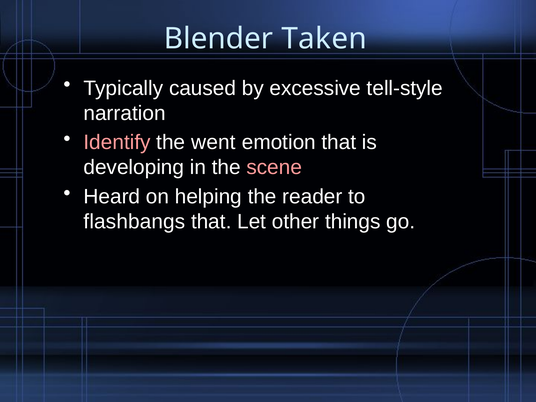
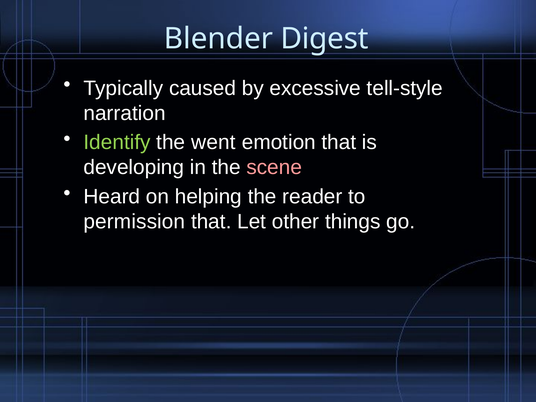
Taken: Taken -> Digest
Identify colour: pink -> light green
flashbangs: flashbangs -> permission
